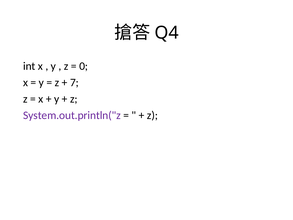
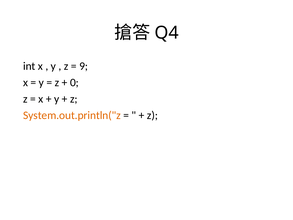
0: 0 -> 9
7: 7 -> 0
System.out.println("z colour: purple -> orange
